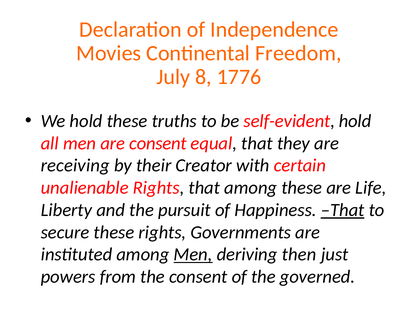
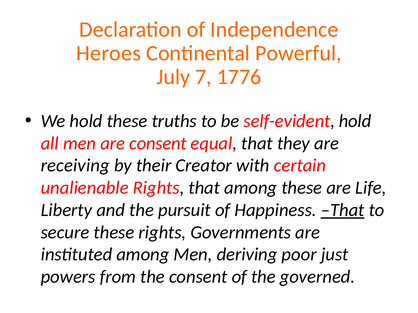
Movies: Movies -> Heroes
Freedom: Freedom -> Powerful
8: 8 -> 7
Men at (193, 255) underline: present -> none
then: then -> poor
